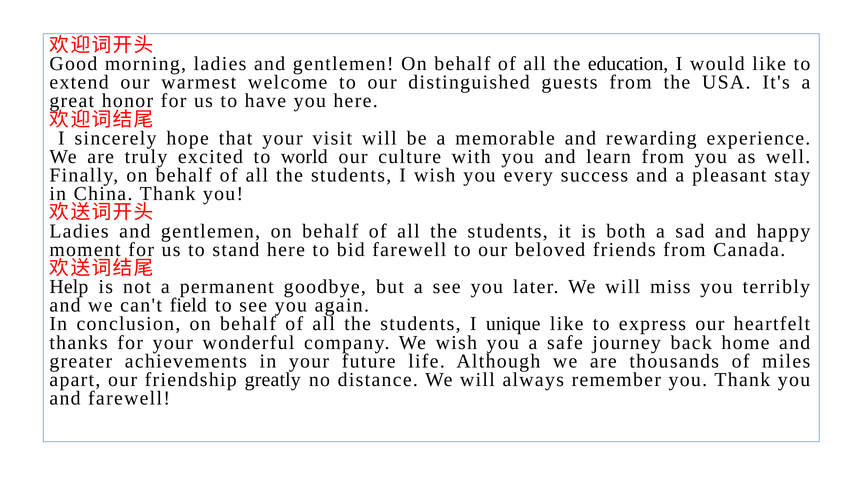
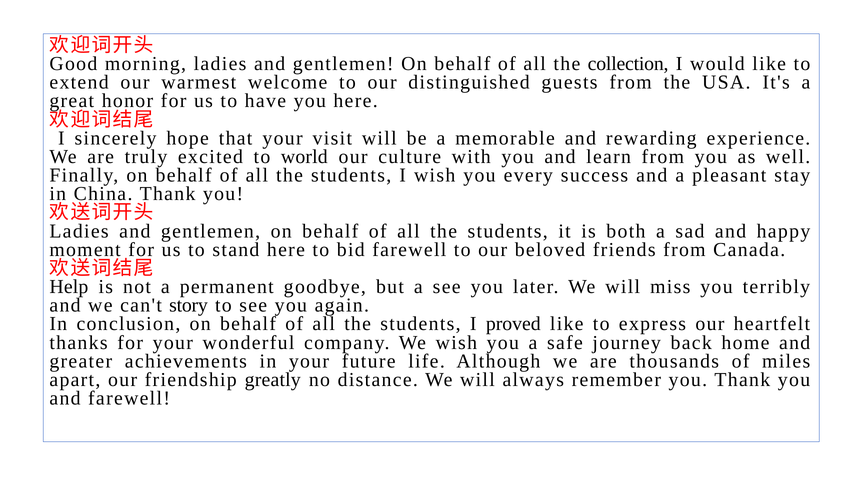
education: education -> collection
field: field -> story
unique: unique -> proved
